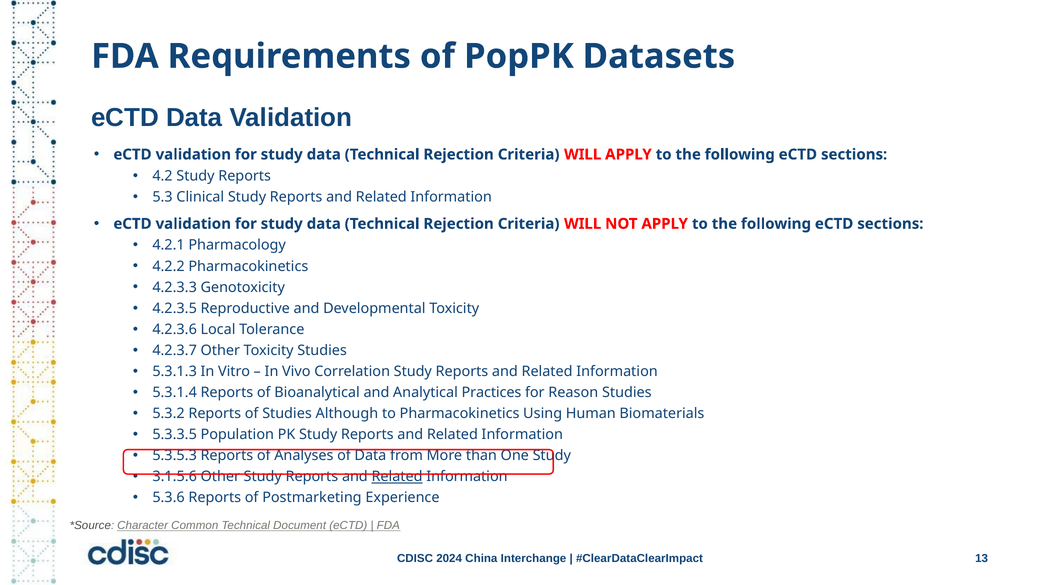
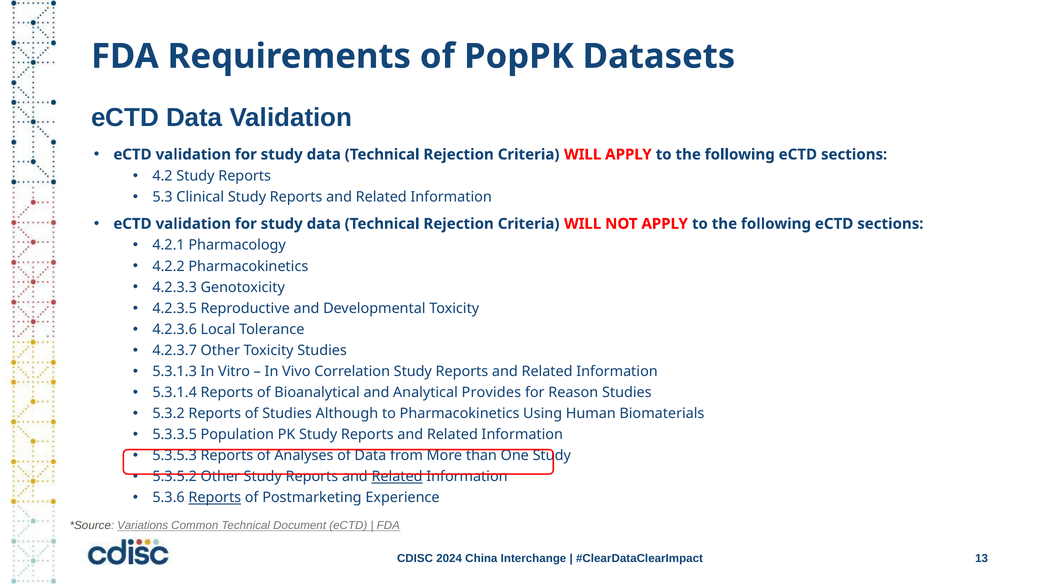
Practices: Practices -> Provides
3.1.5.6: 3.1.5.6 -> 5.3.5.2
Reports at (215, 498) underline: none -> present
Character: Character -> Variations
